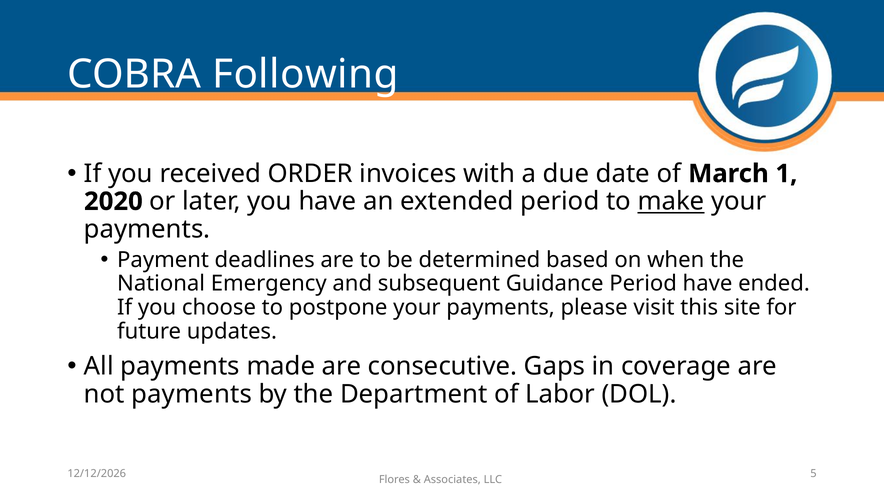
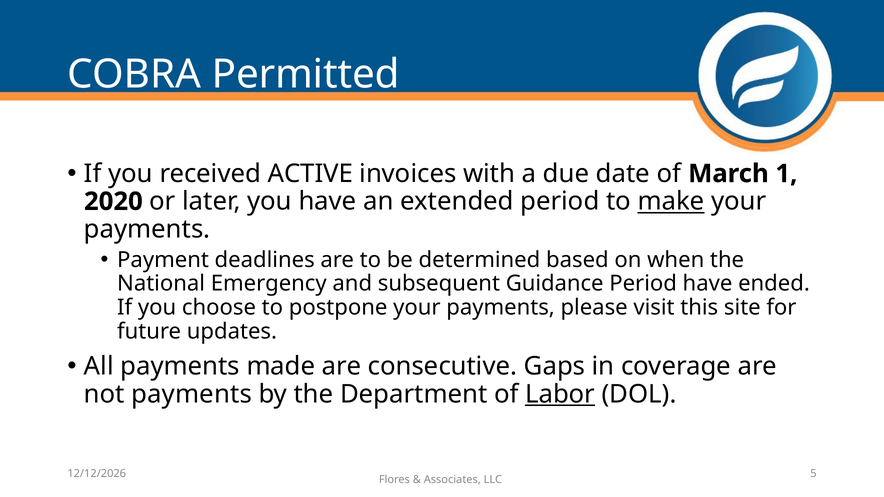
Following: Following -> Permitted
ORDER: ORDER -> ACTIVE
Labor underline: none -> present
